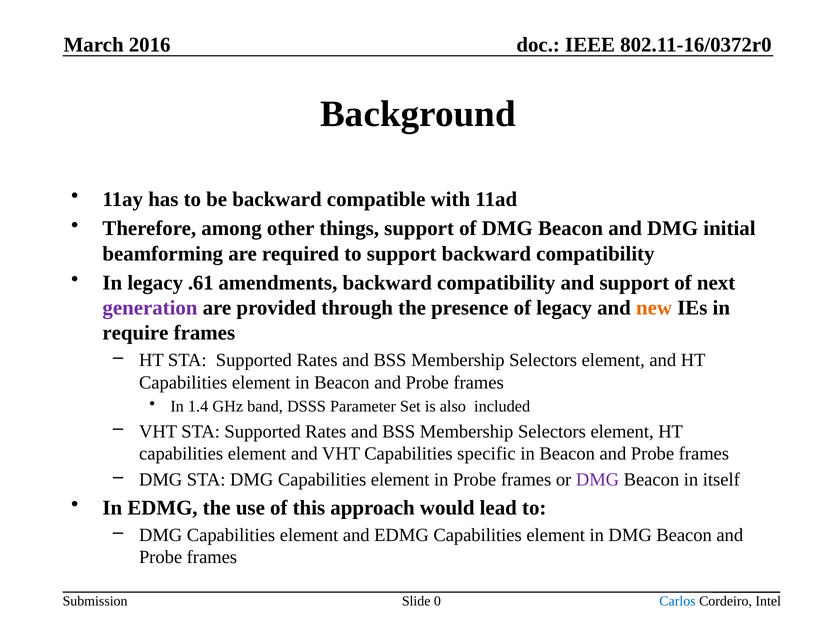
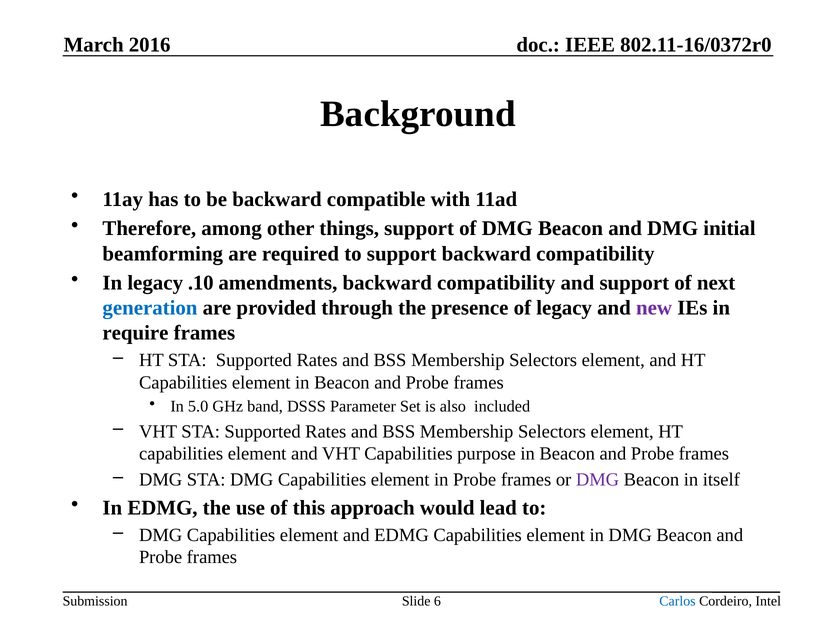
.61: .61 -> .10
generation colour: purple -> blue
new colour: orange -> purple
1.4: 1.4 -> 5.0
specific: specific -> purpose
0: 0 -> 6
